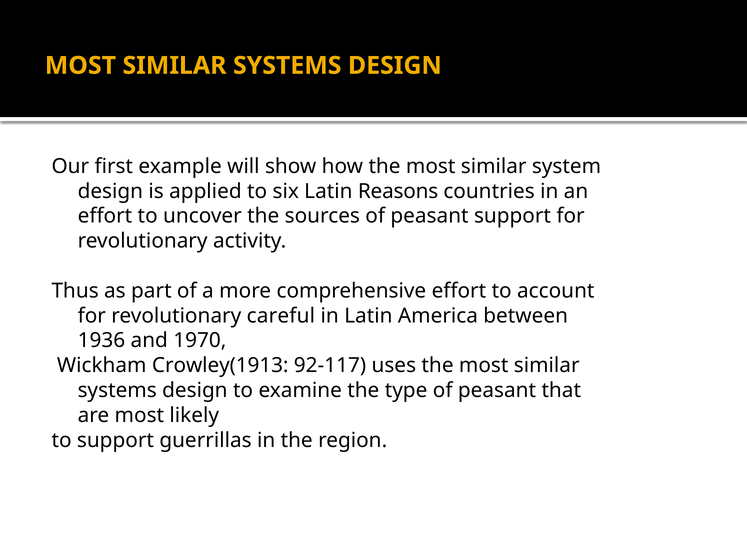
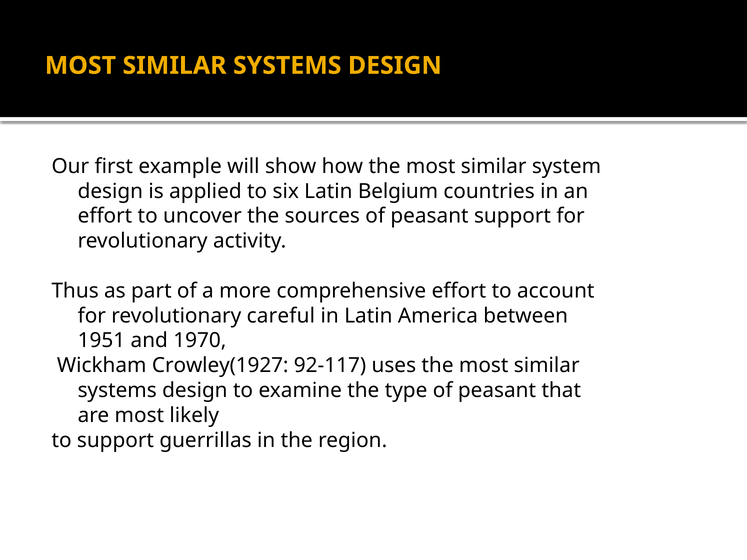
Reasons: Reasons -> Belgium
1936: 1936 -> 1951
Crowley(1913: Crowley(1913 -> Crowley(1927
